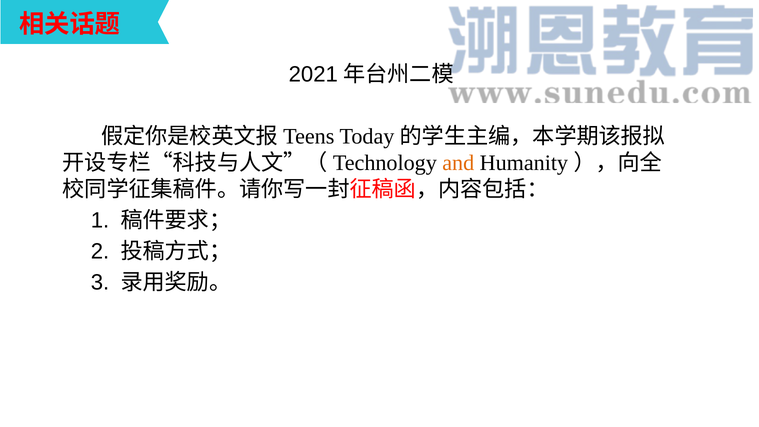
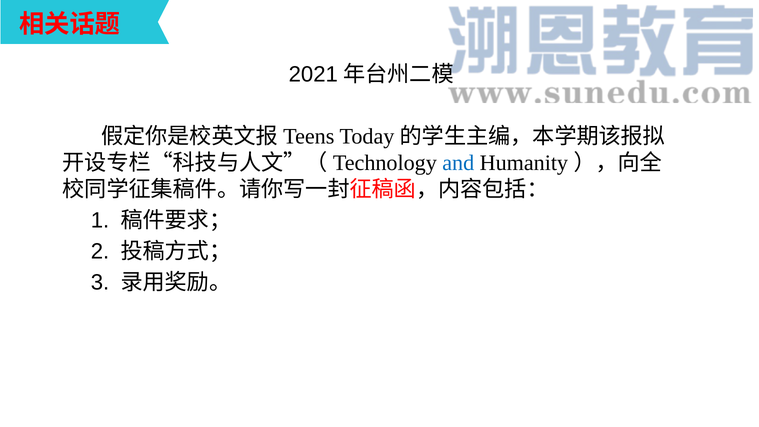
and colour: orange -> blue
